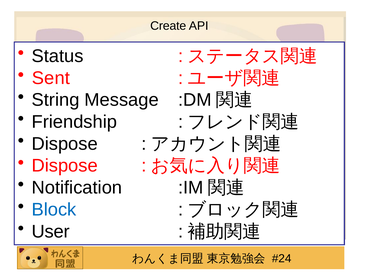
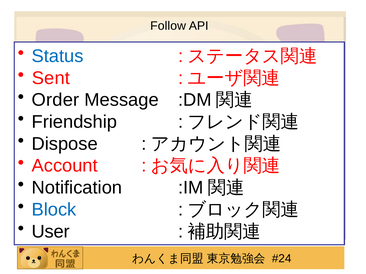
Create: Create -> Follow
Status colour: black -> blue
String: String -> Order
Dispose at (65, 166): Dispose -> Account
